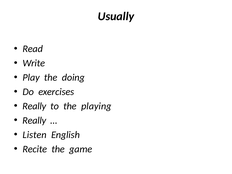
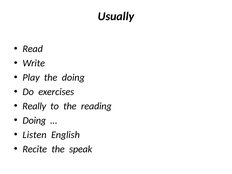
playing: playing -> reading
Really at (34, 120): Really -> Doing
game: game -> speak
